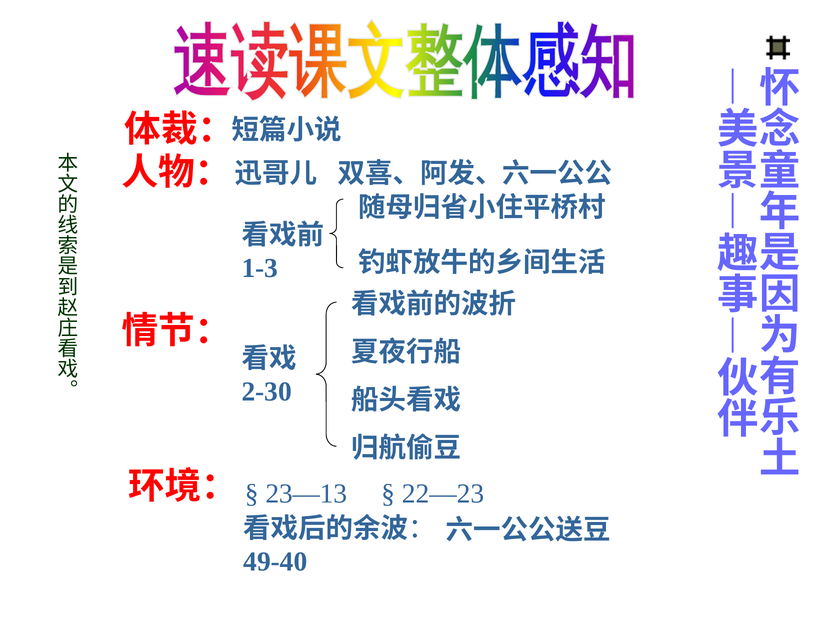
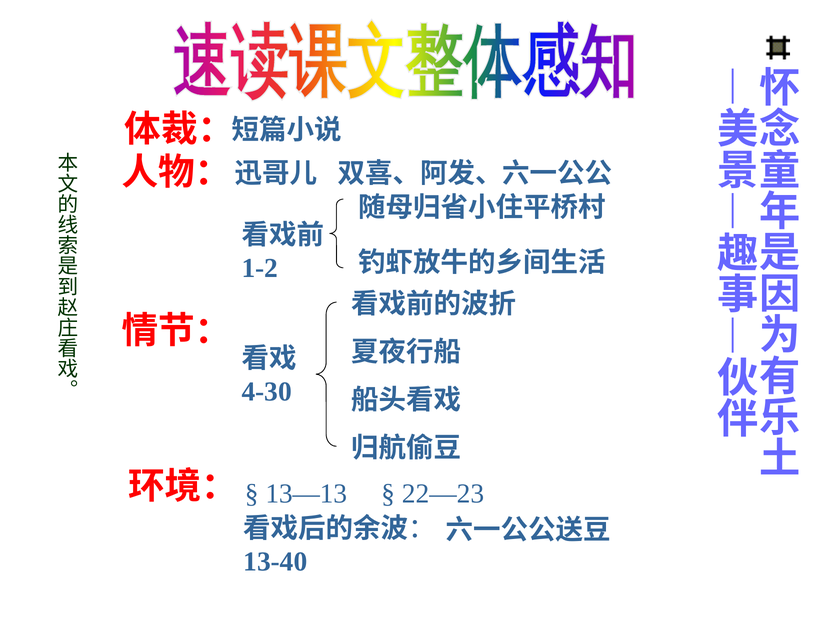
1-3: 1-3 -> 1-2
2-30: 2-30 -> 4-30
23—13: 23—13 -> 13—13
49-40: 49-40 -> 13-40
